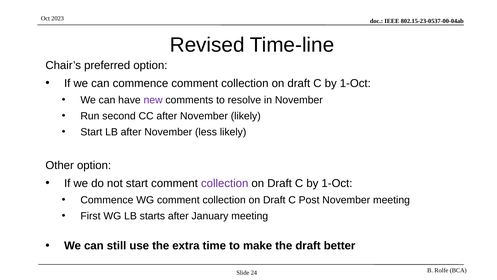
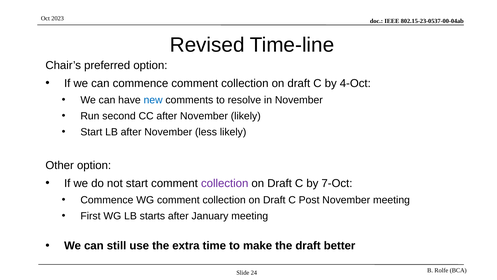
1-Oct at (355, 83): 1-Oct -> 4-Oct
new colour: purple -> blue
1-Oct at (337, 183): 1-Oct -> 7-Oct
